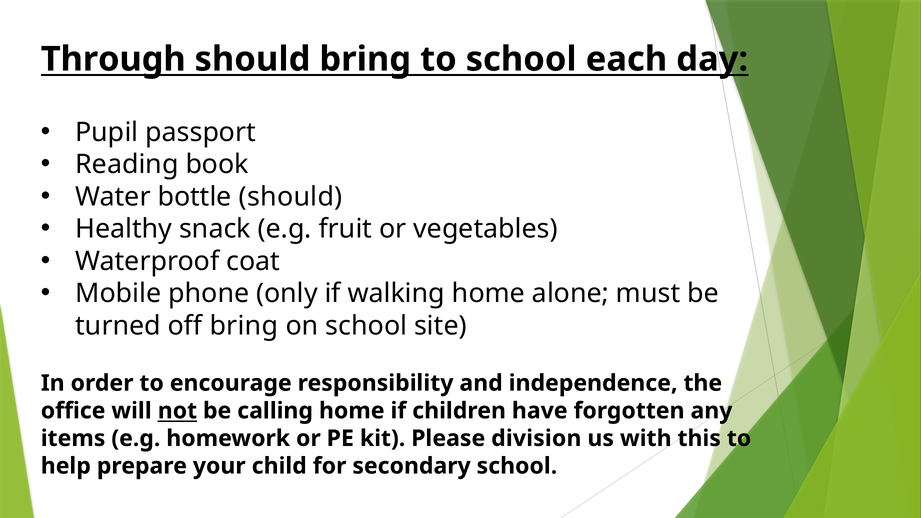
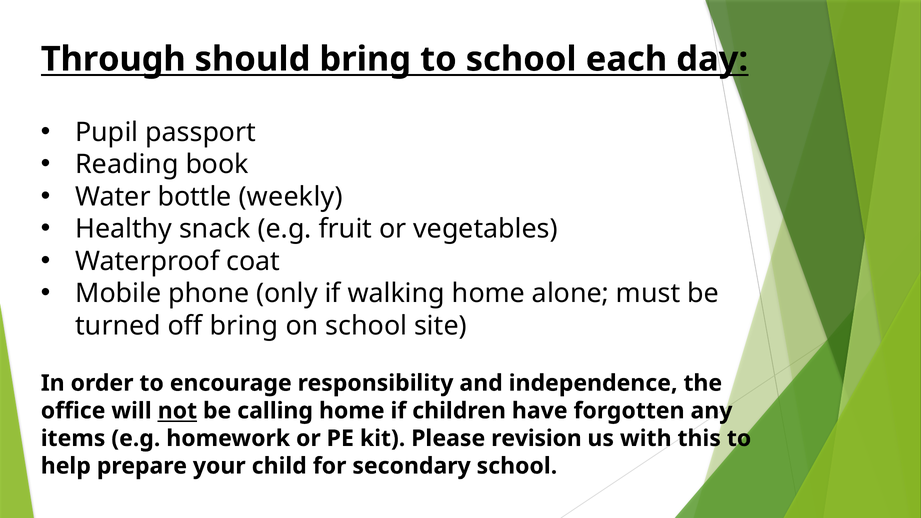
bottle should: should -> weekly
division: division -> revision
